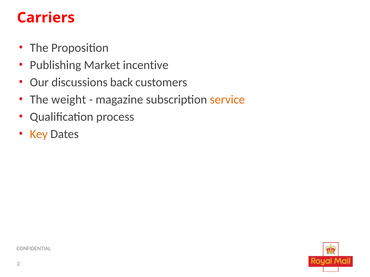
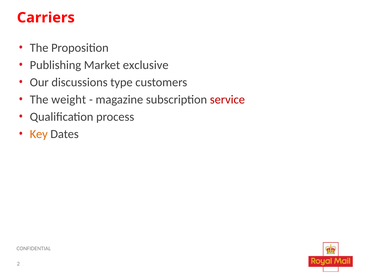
incentive: incentive -> exclusive
back: back -> type
service colour: orange -> red
